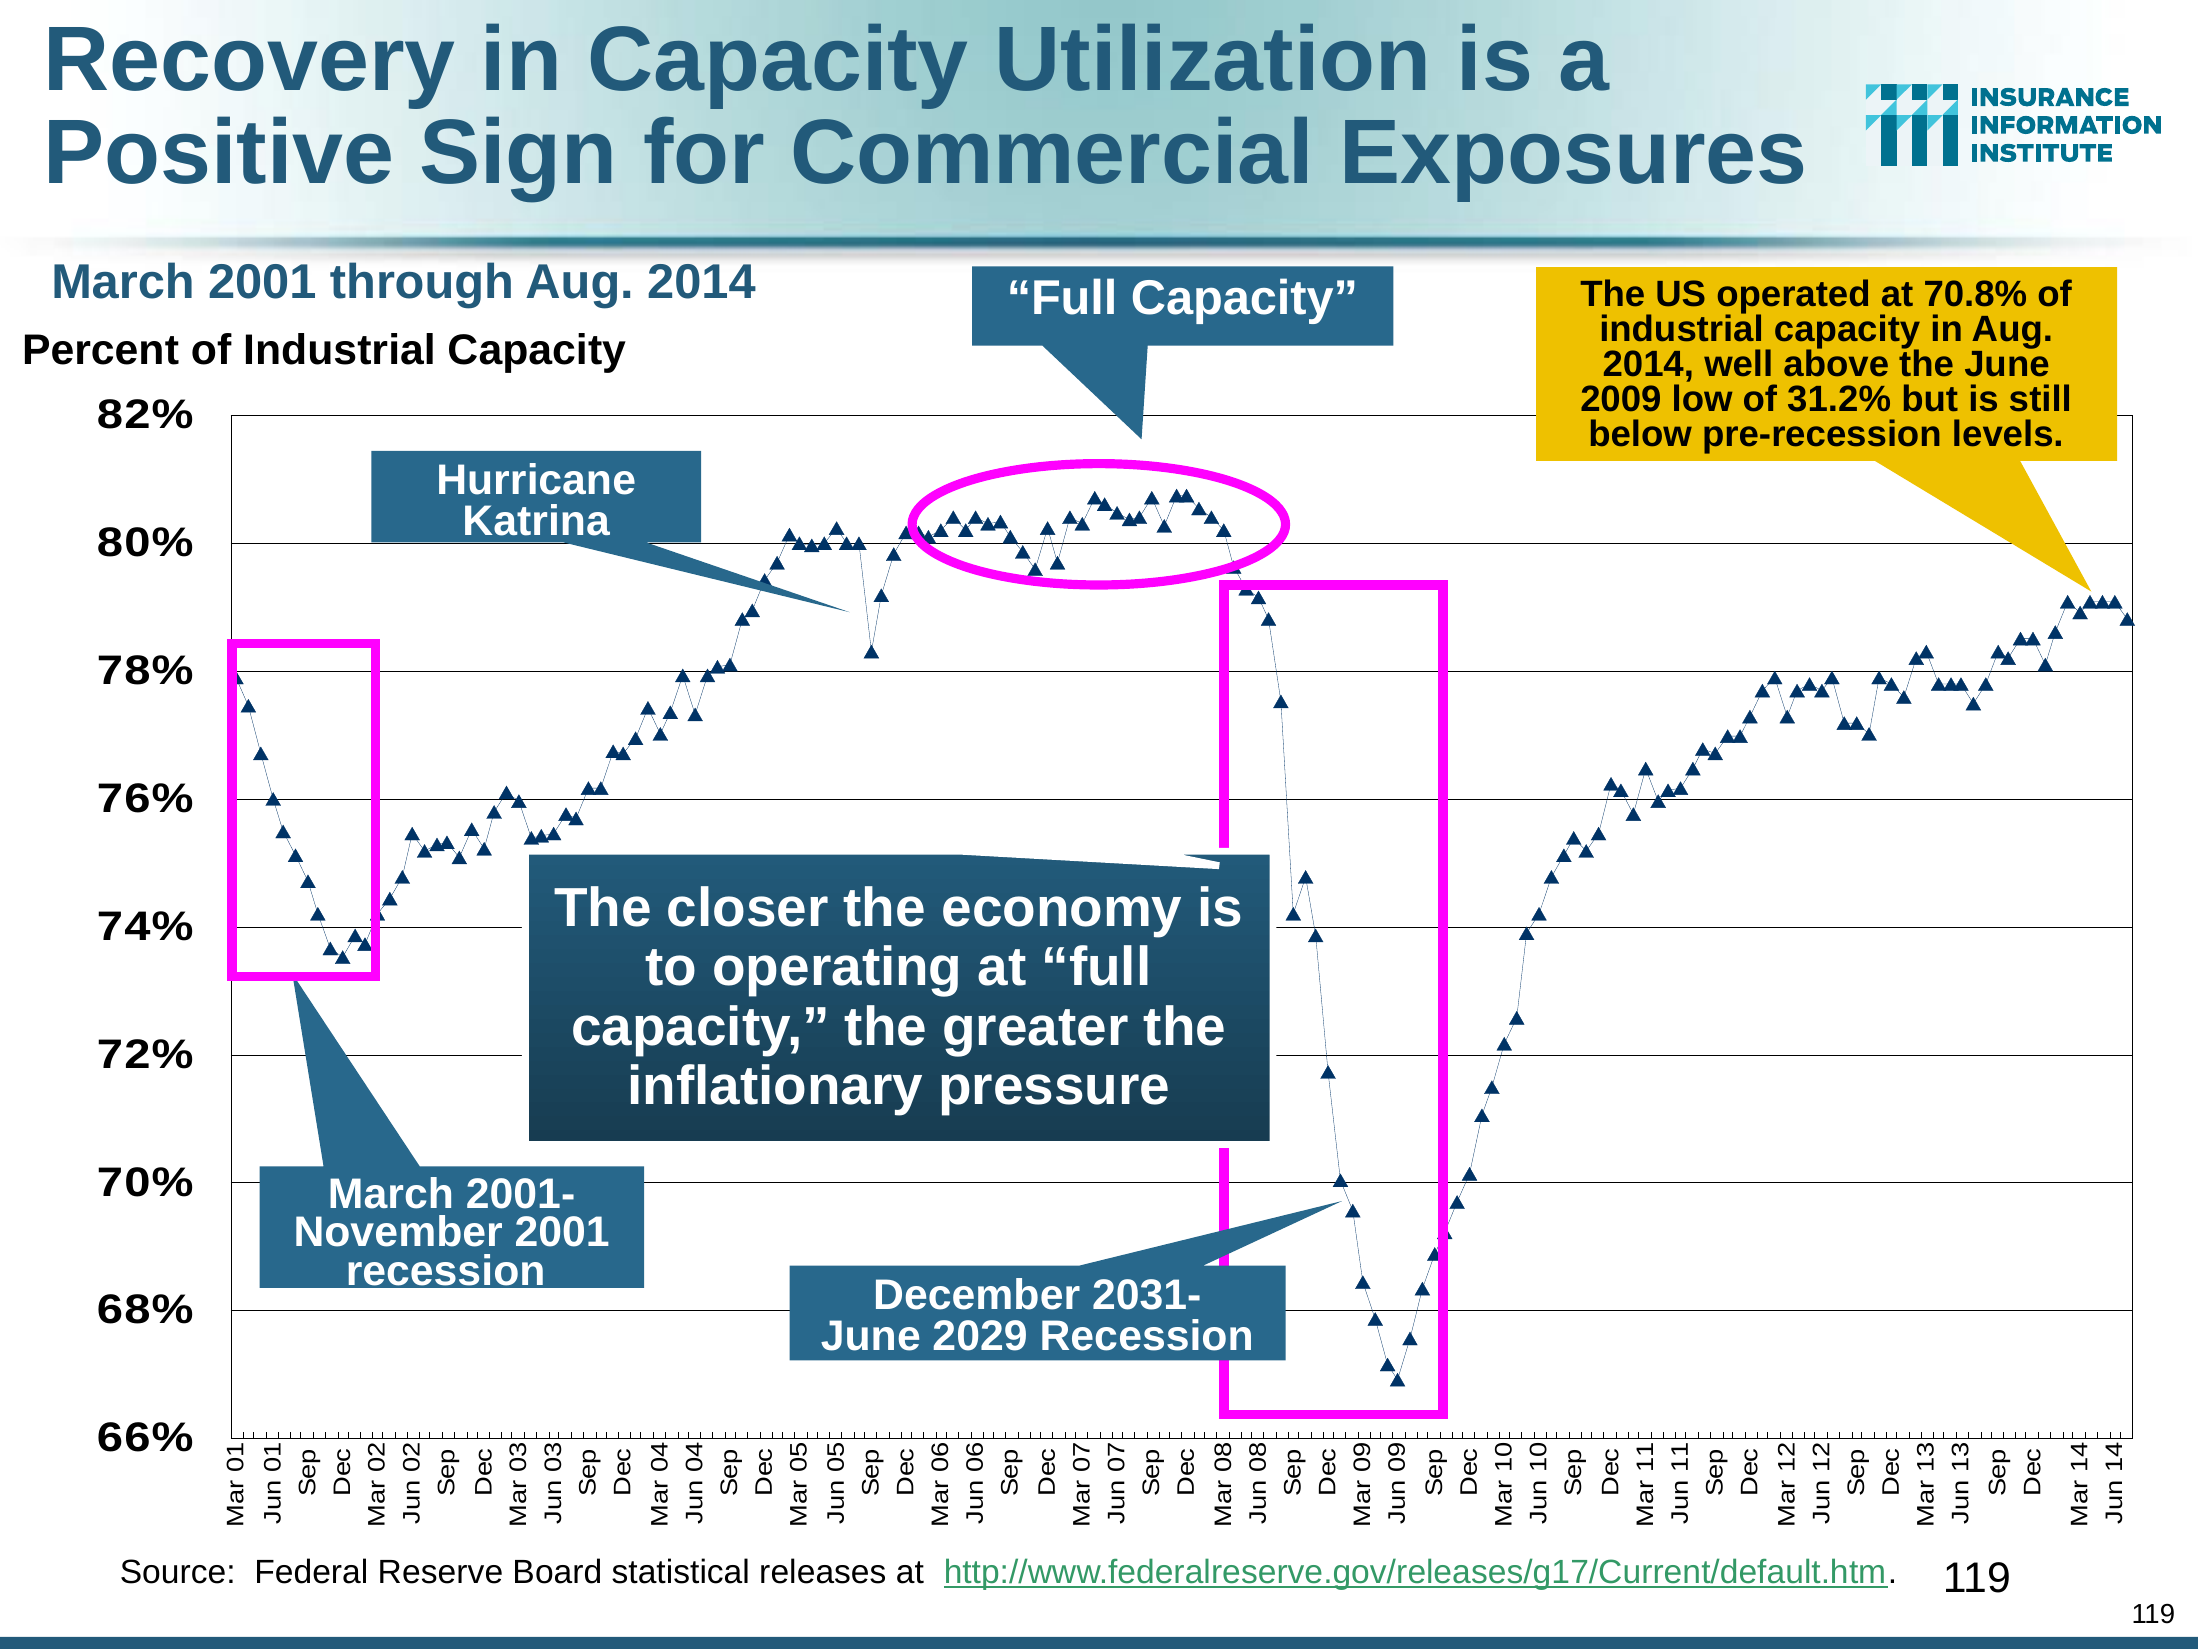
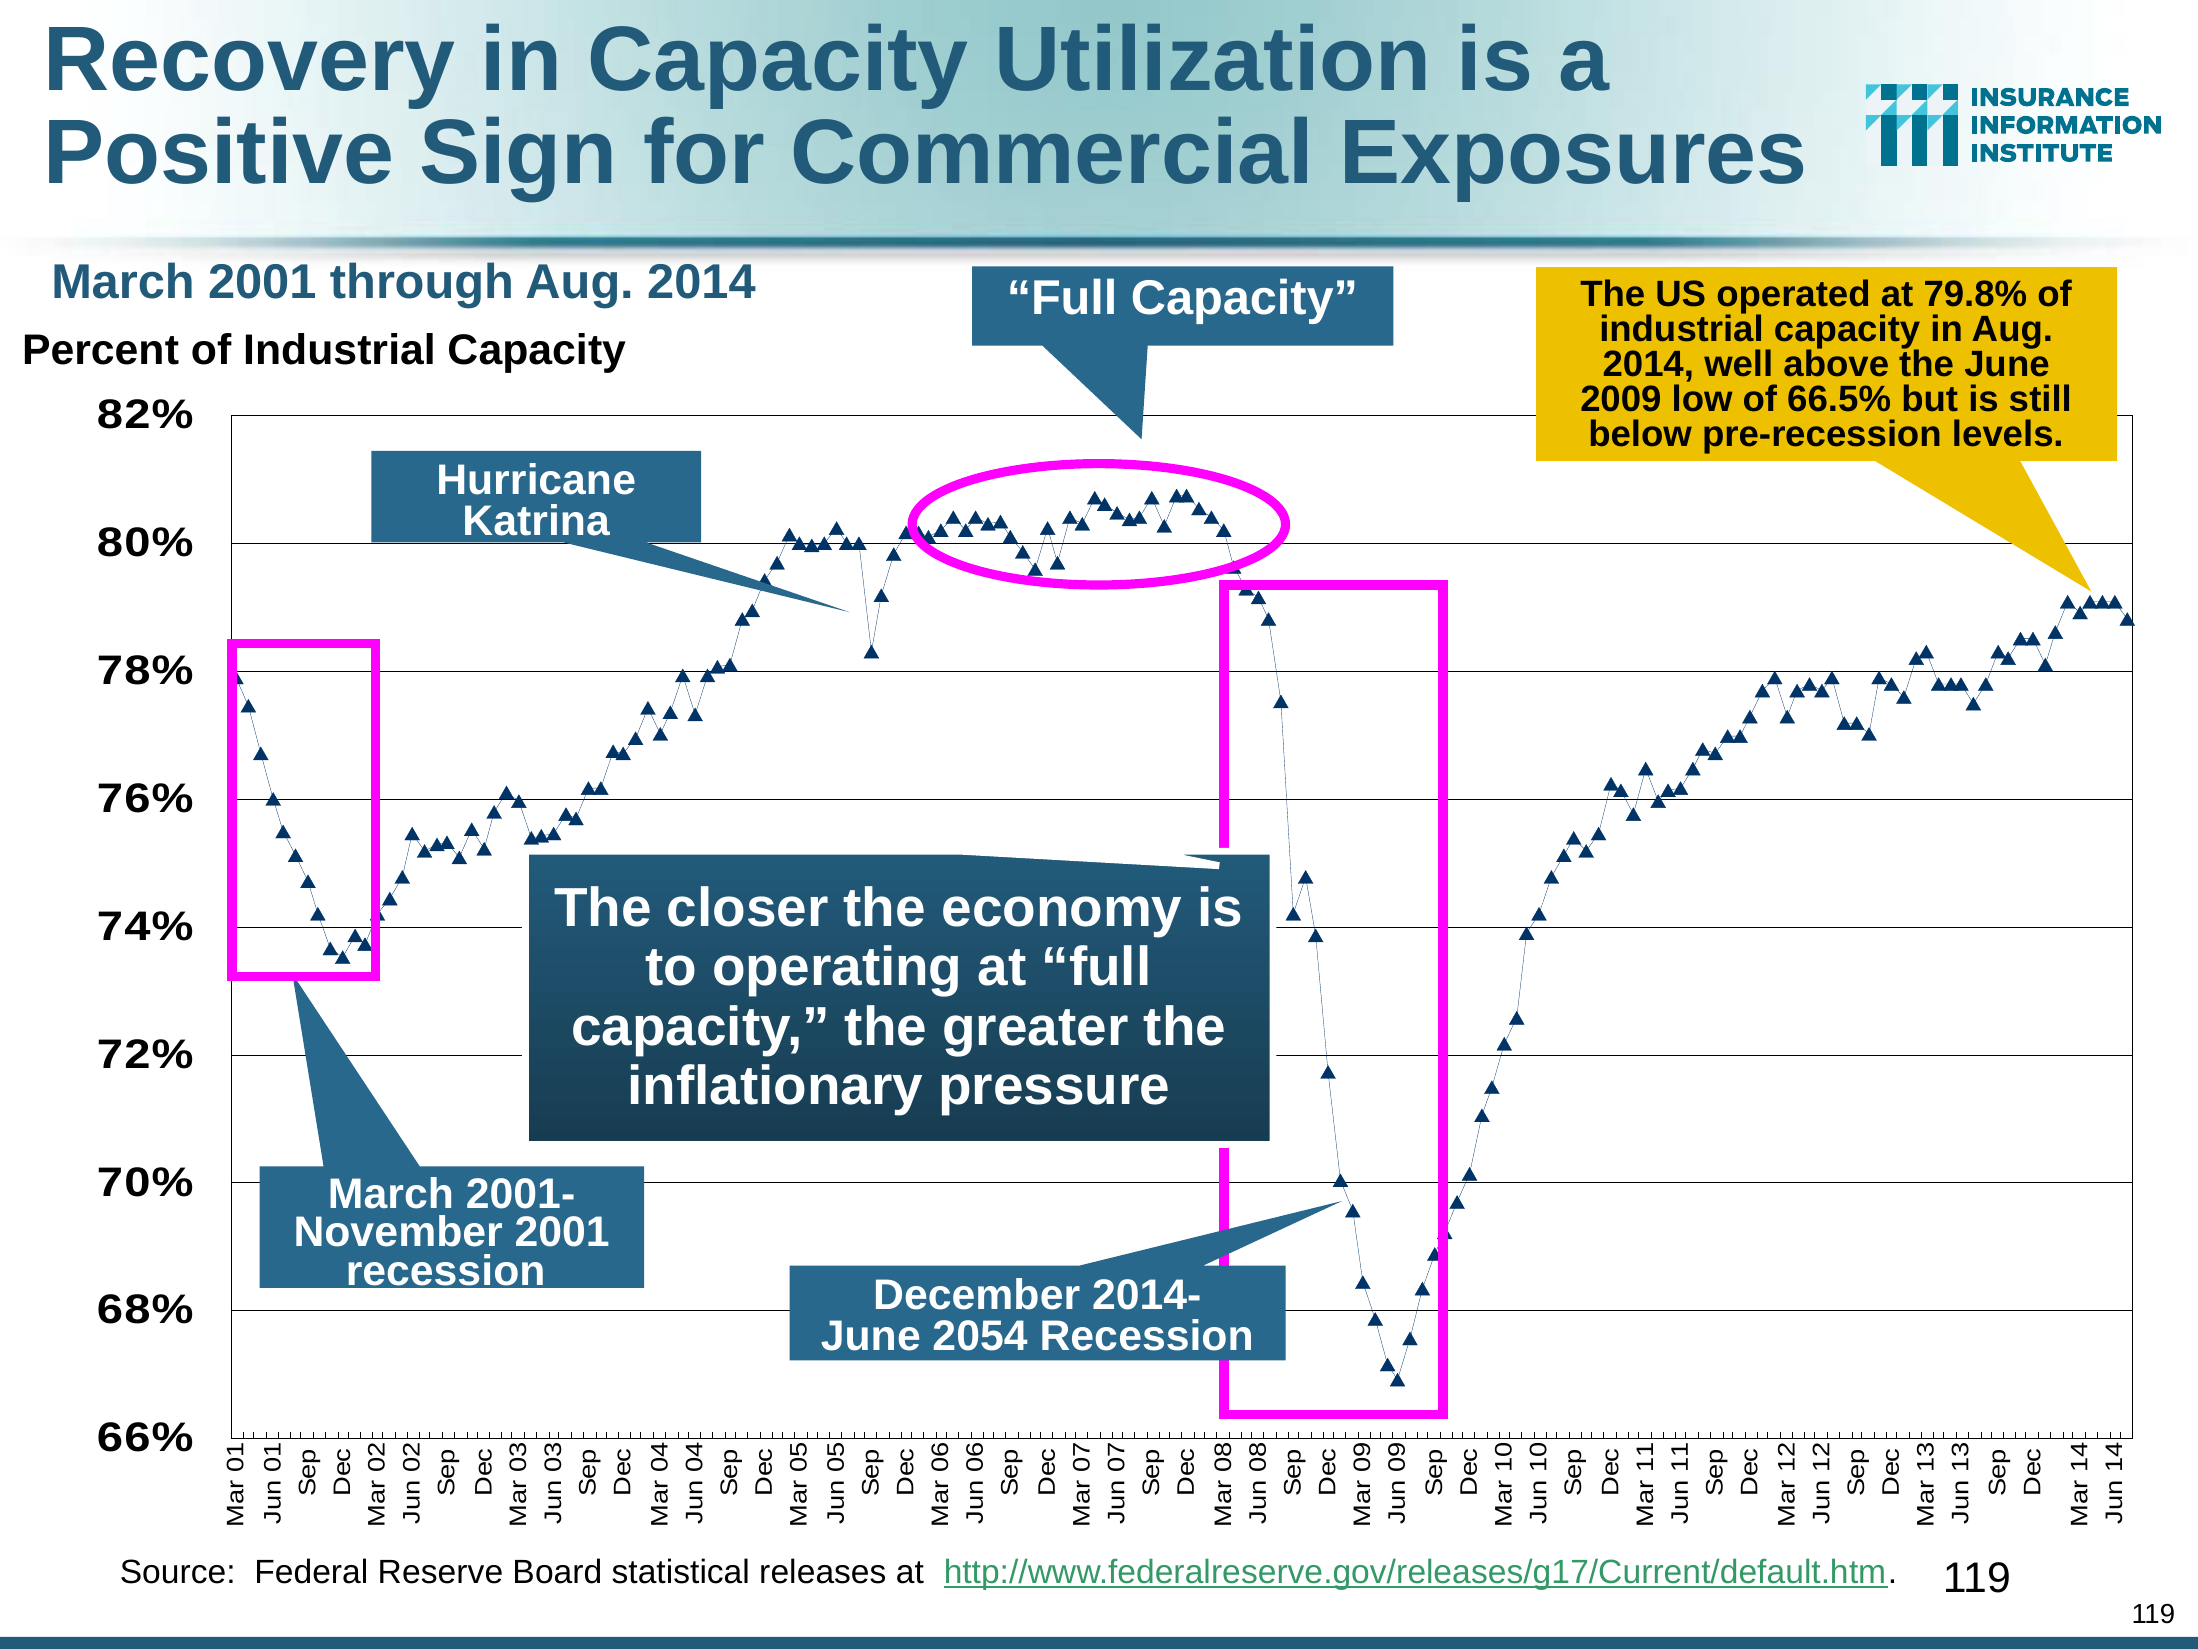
70.8%: 70.8% -> 79.8%
31.2%: 31.2% -> 66.5%
2031-: 2031- -> 2014-
2029: 2029 -> 2054
